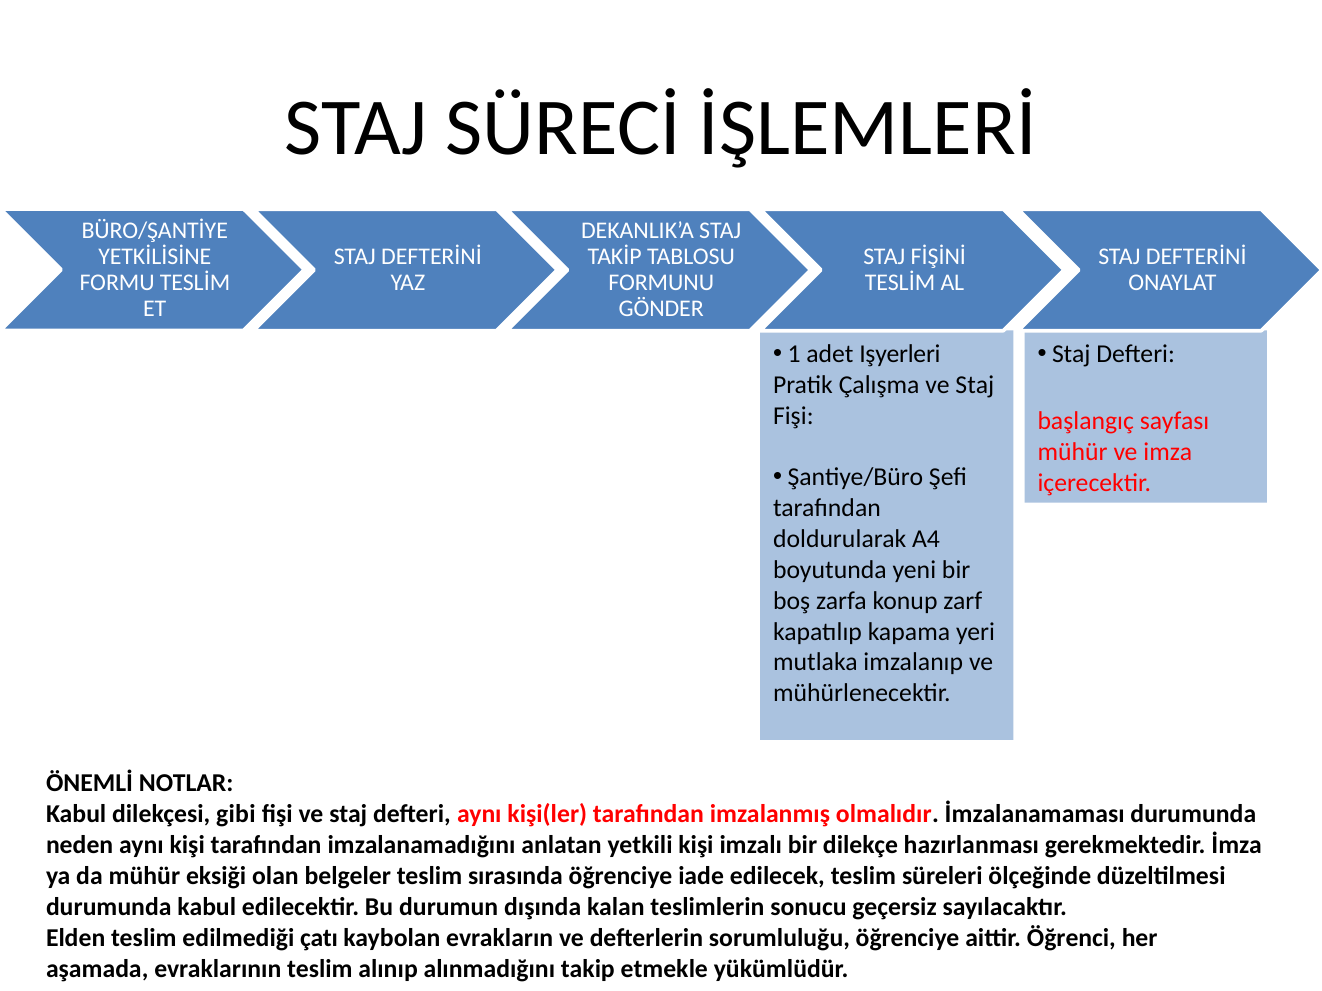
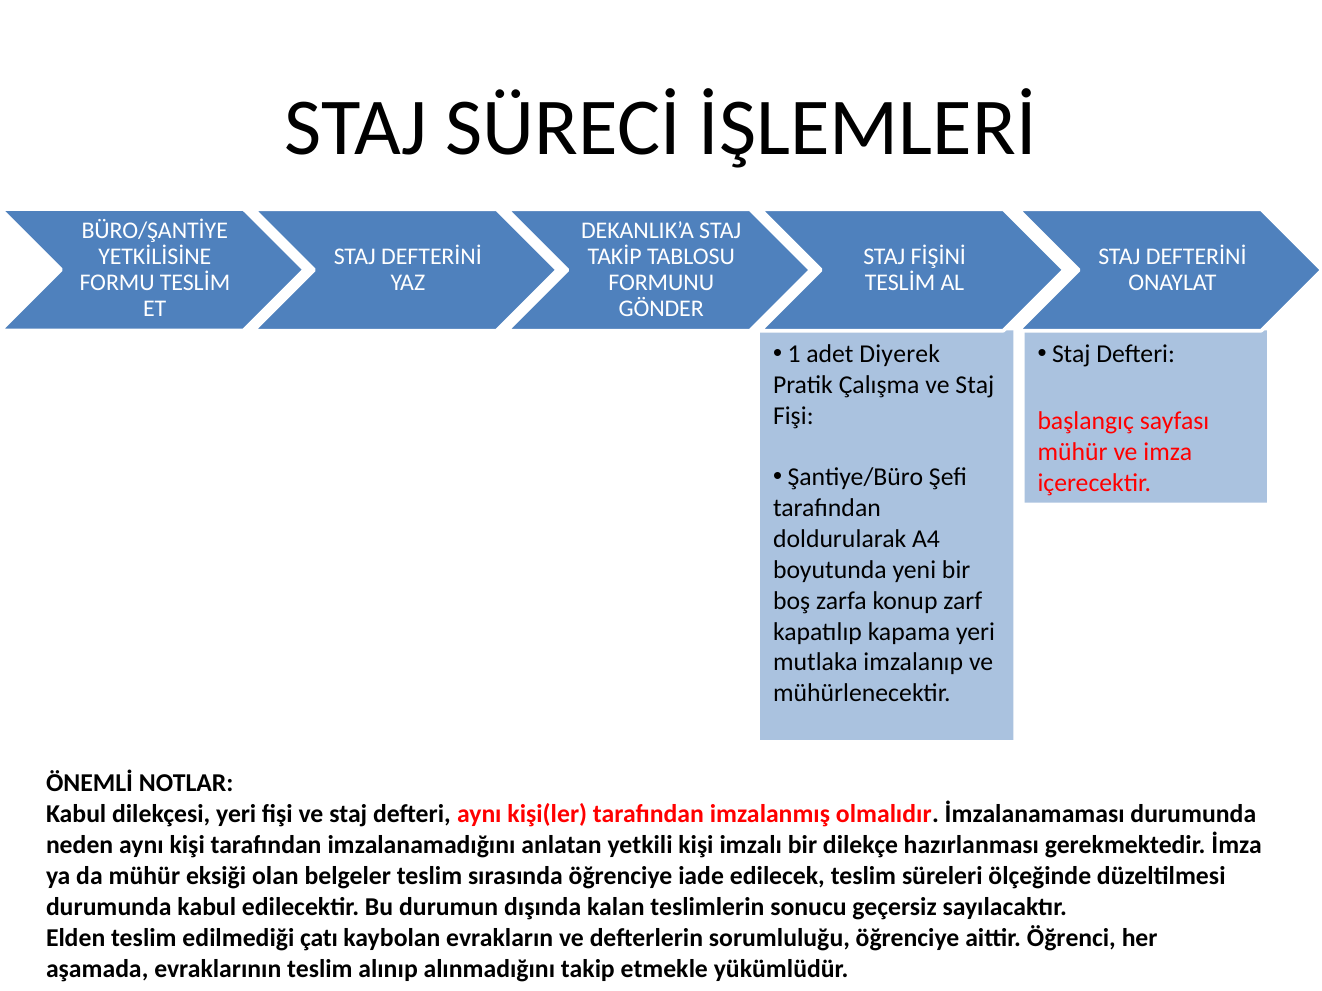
Işyerleri: Işyerleri -> Diyerek
dilekçesi gibi: gibi -> yeri
